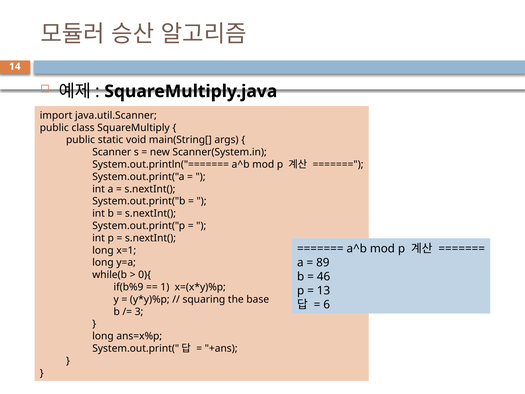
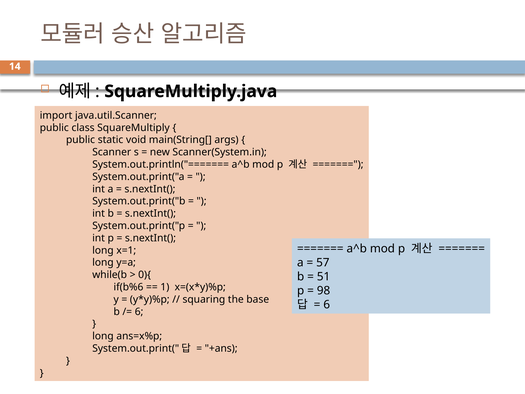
89: 89 -> 57
46: 46 -> 51
if(b%9: if(b%9 -> if(b%6
13: 13 -> 98
3 at (139, 311): 3 -> 6
